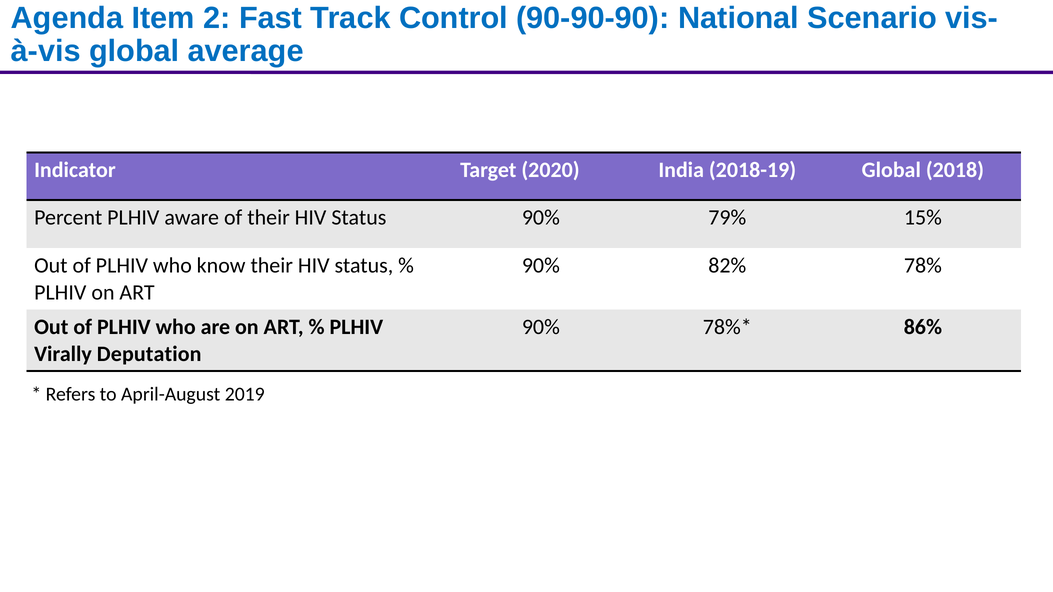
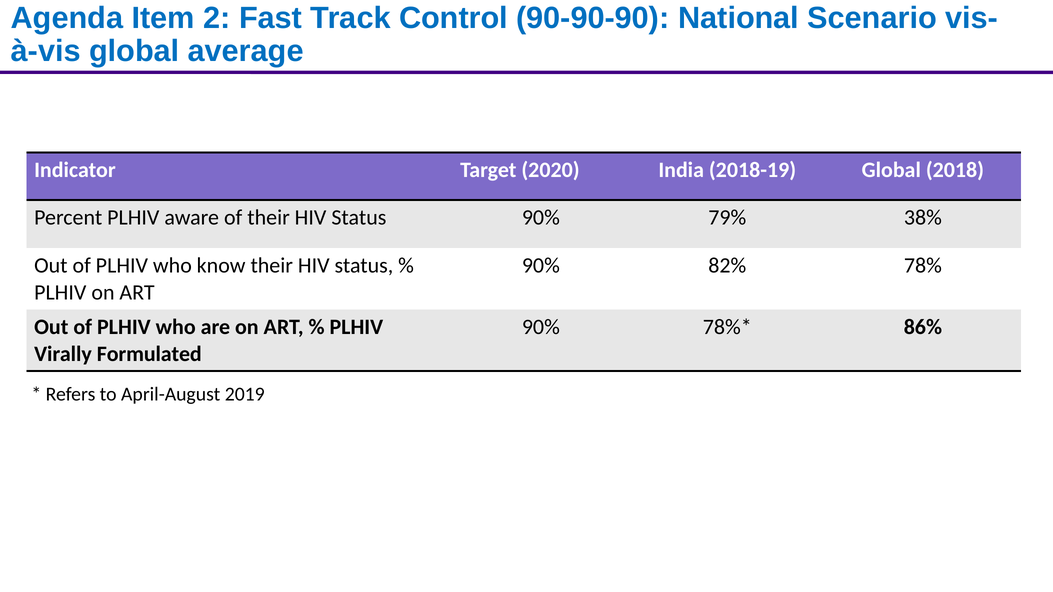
15%: 15% -> 38%
Deputation: Deputation -> Formulated
